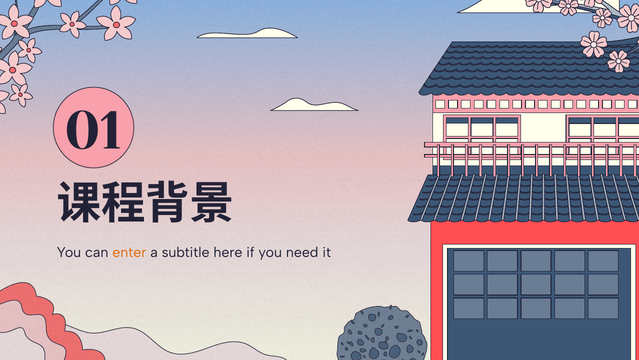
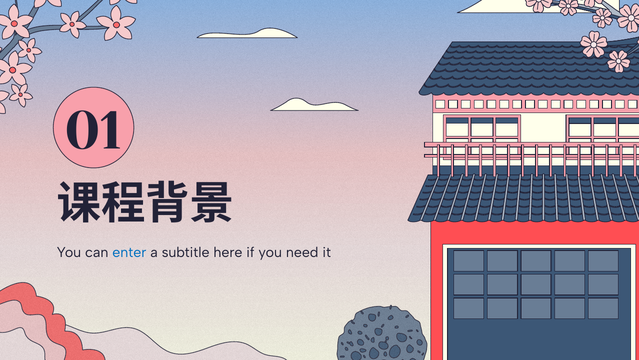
enter colour: orange -> blue
